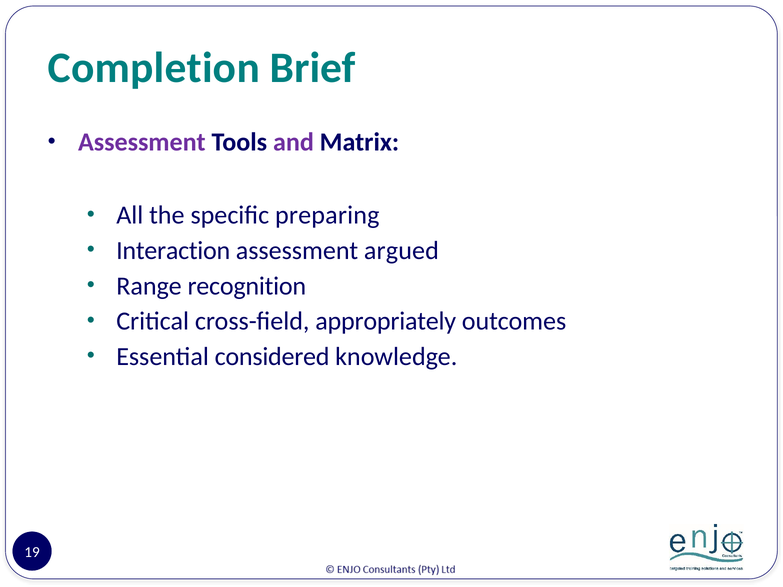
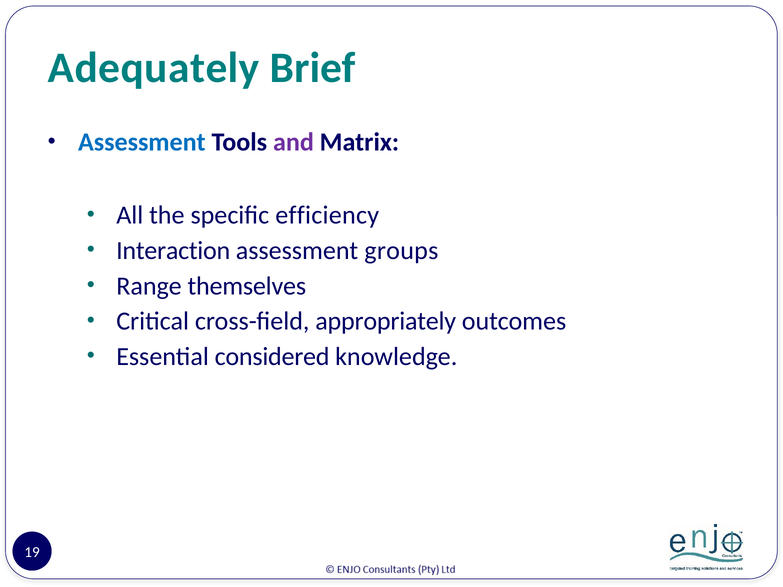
Completion: Completion -> Adequately
Assessment at (142, 142) colour: purple -> blue
preparing: preparing -> efficiency
argued: argued -> groups
recognition: recognition -> themselves
